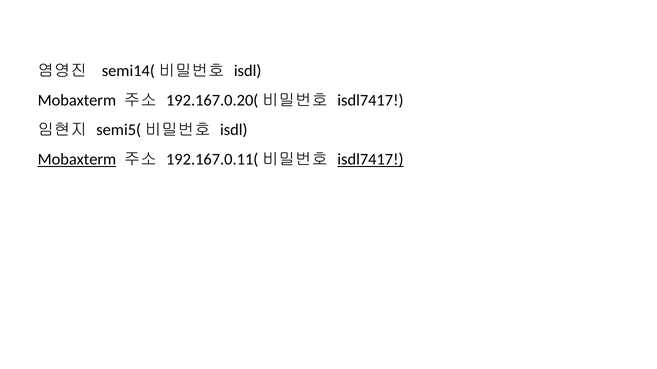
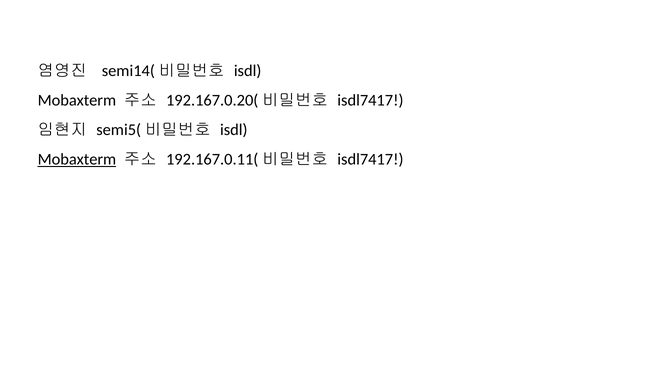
isdl7417 at (370, 159) underline: present -> none
